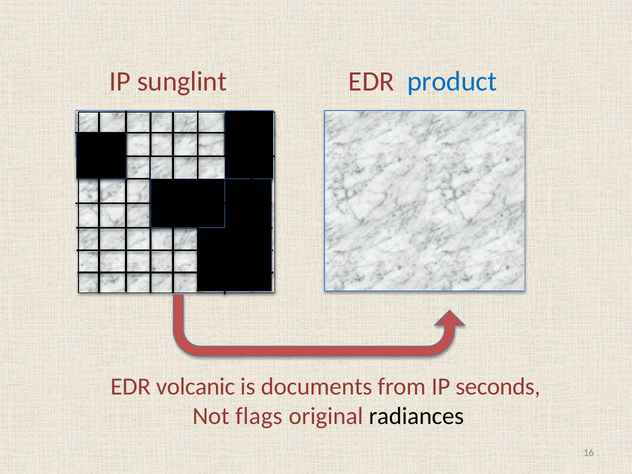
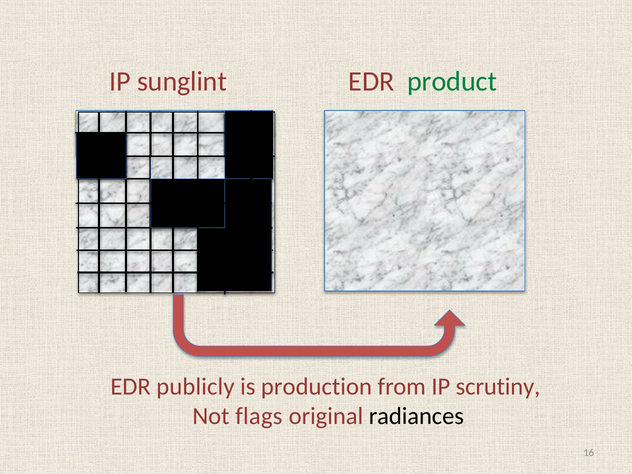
product colour: blue -> green
volcanic: volcanic -> publicly
documents: documents -> production
seconds: seconds -> scrutiny
